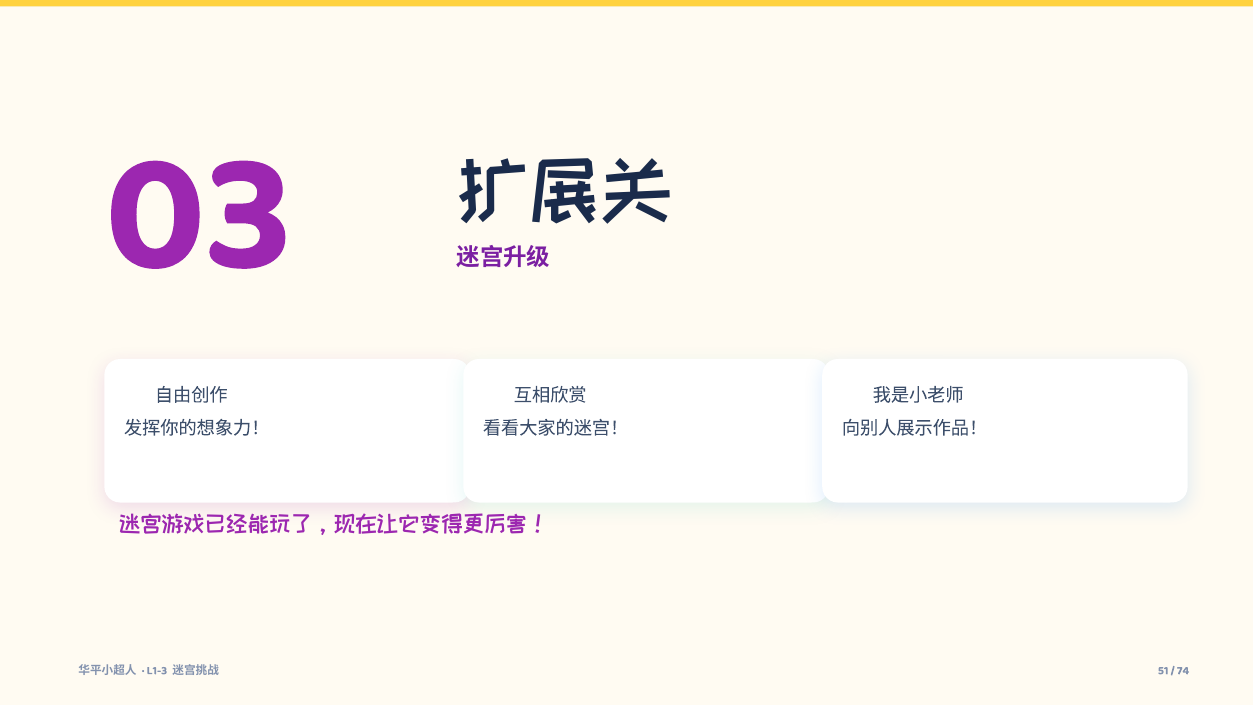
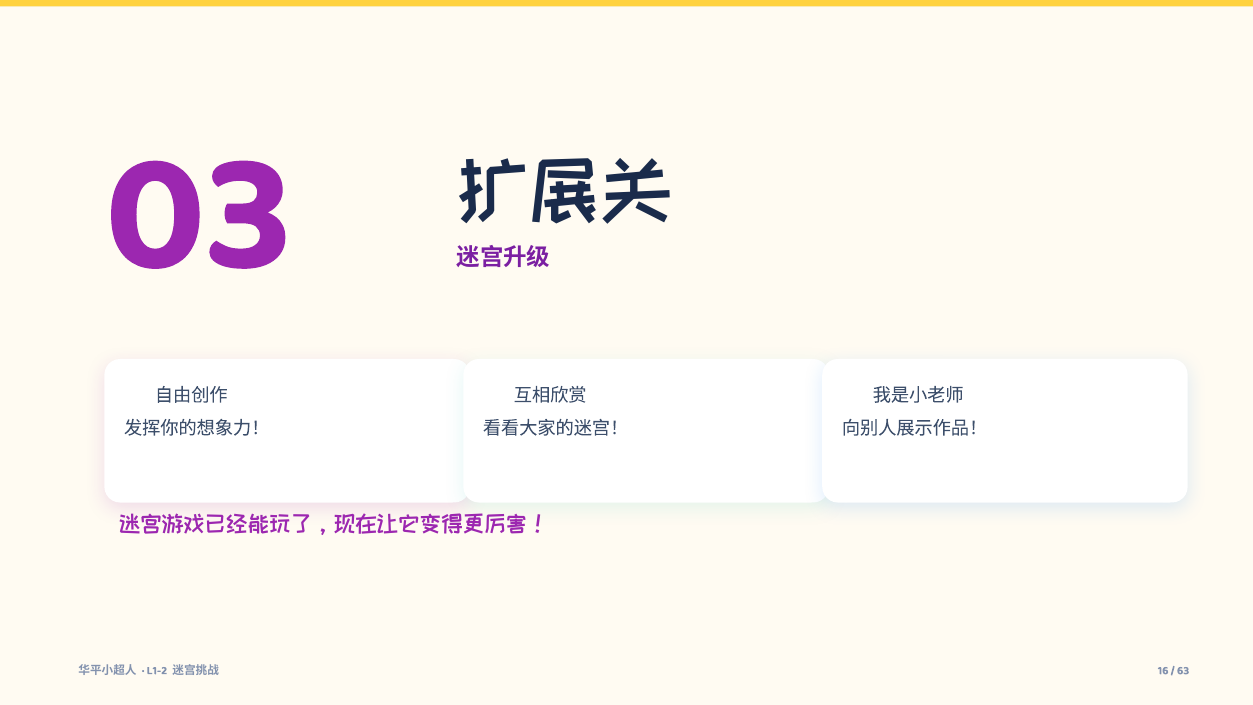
L1-3: L1-3 -> L1-2
51: 51 -> 16
74: 74 -> 63
